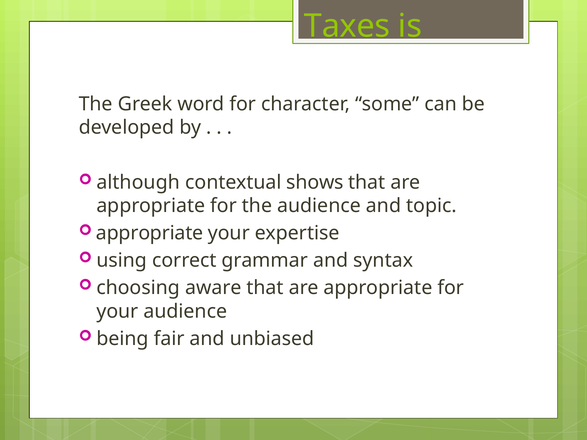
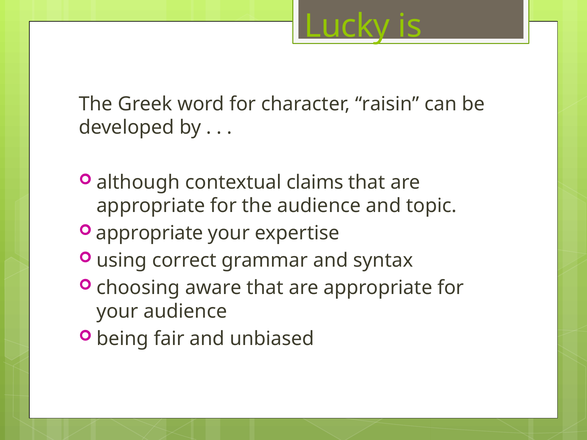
Taxes: Taxes -> Lucky
some: some -> raisin
shows: shows -> claims
